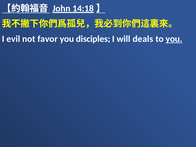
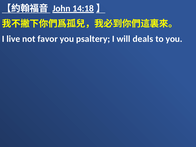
evil: evil -> live
disciples: disciples -> psaltery
you at (174, 39) underline: present -> none
